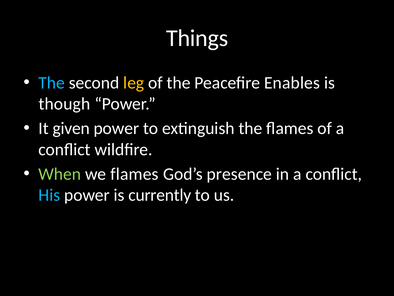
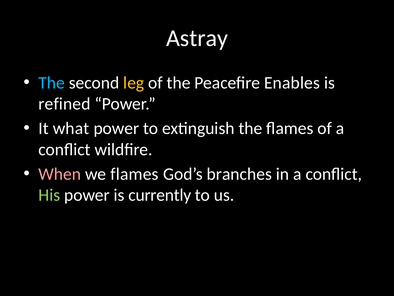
Things: Things -> Astray
though: though -> refined
given: given -> what
When colour: light green -> pink
presence: presence -> branches
His colour: light blue -> light green
